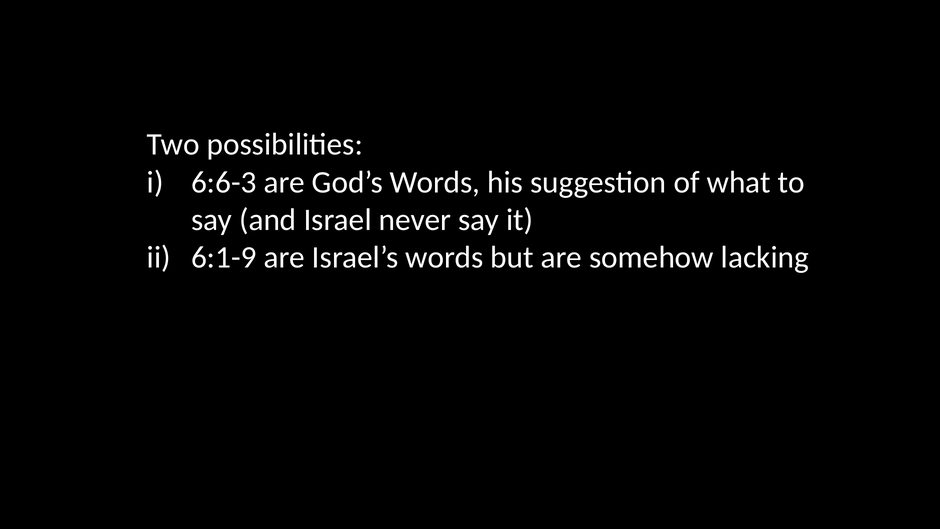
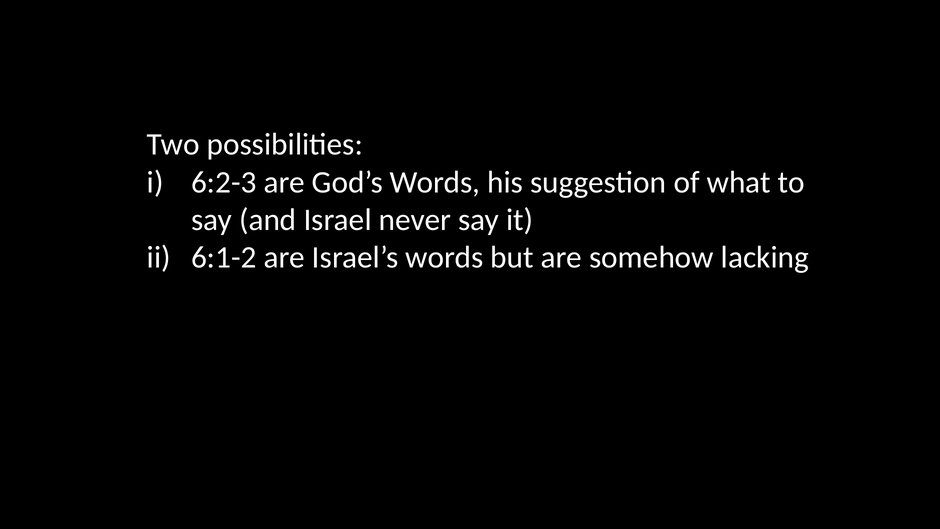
6:6-3: 6:6-3 -> 6:2-3
6:1-9: 6:1-9 -> 6:1-2
